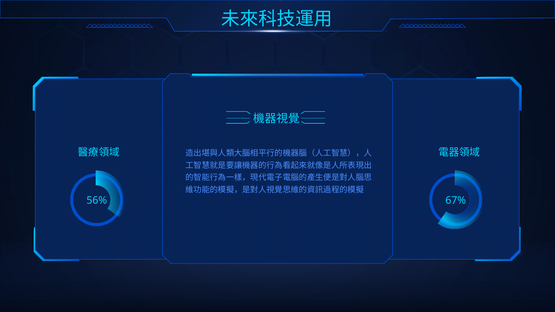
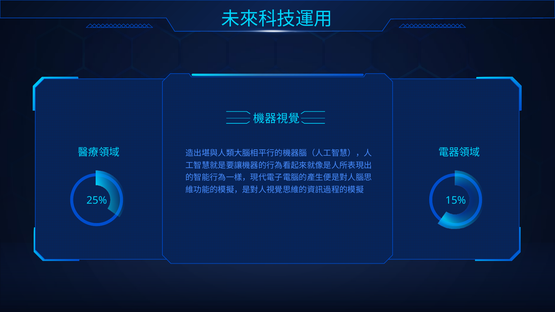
56%: 56% -> 25%
67%: 67% -> 15%
